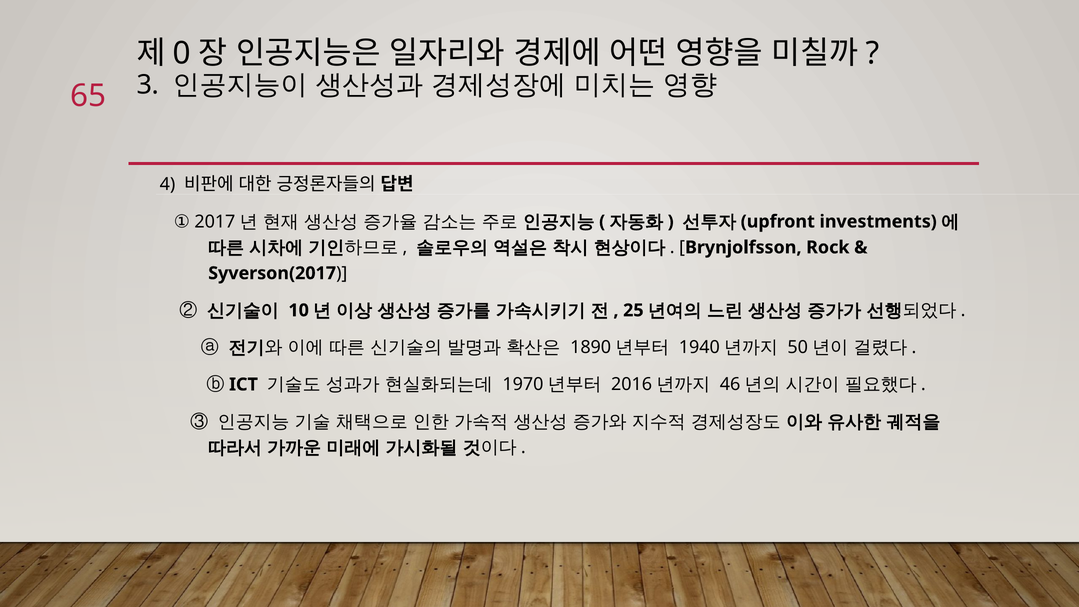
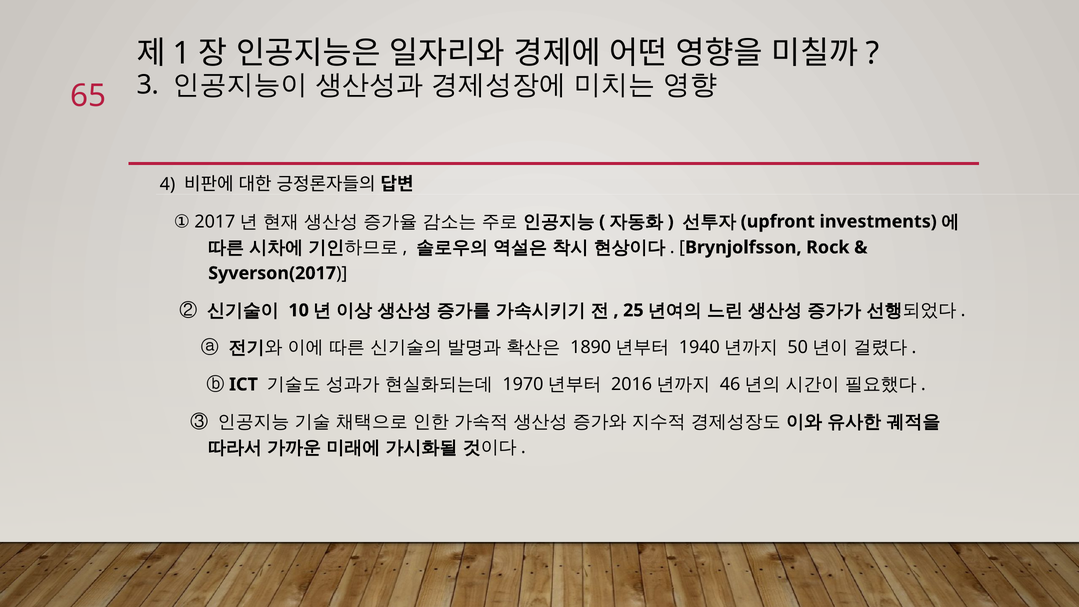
0: 0 -> 1
